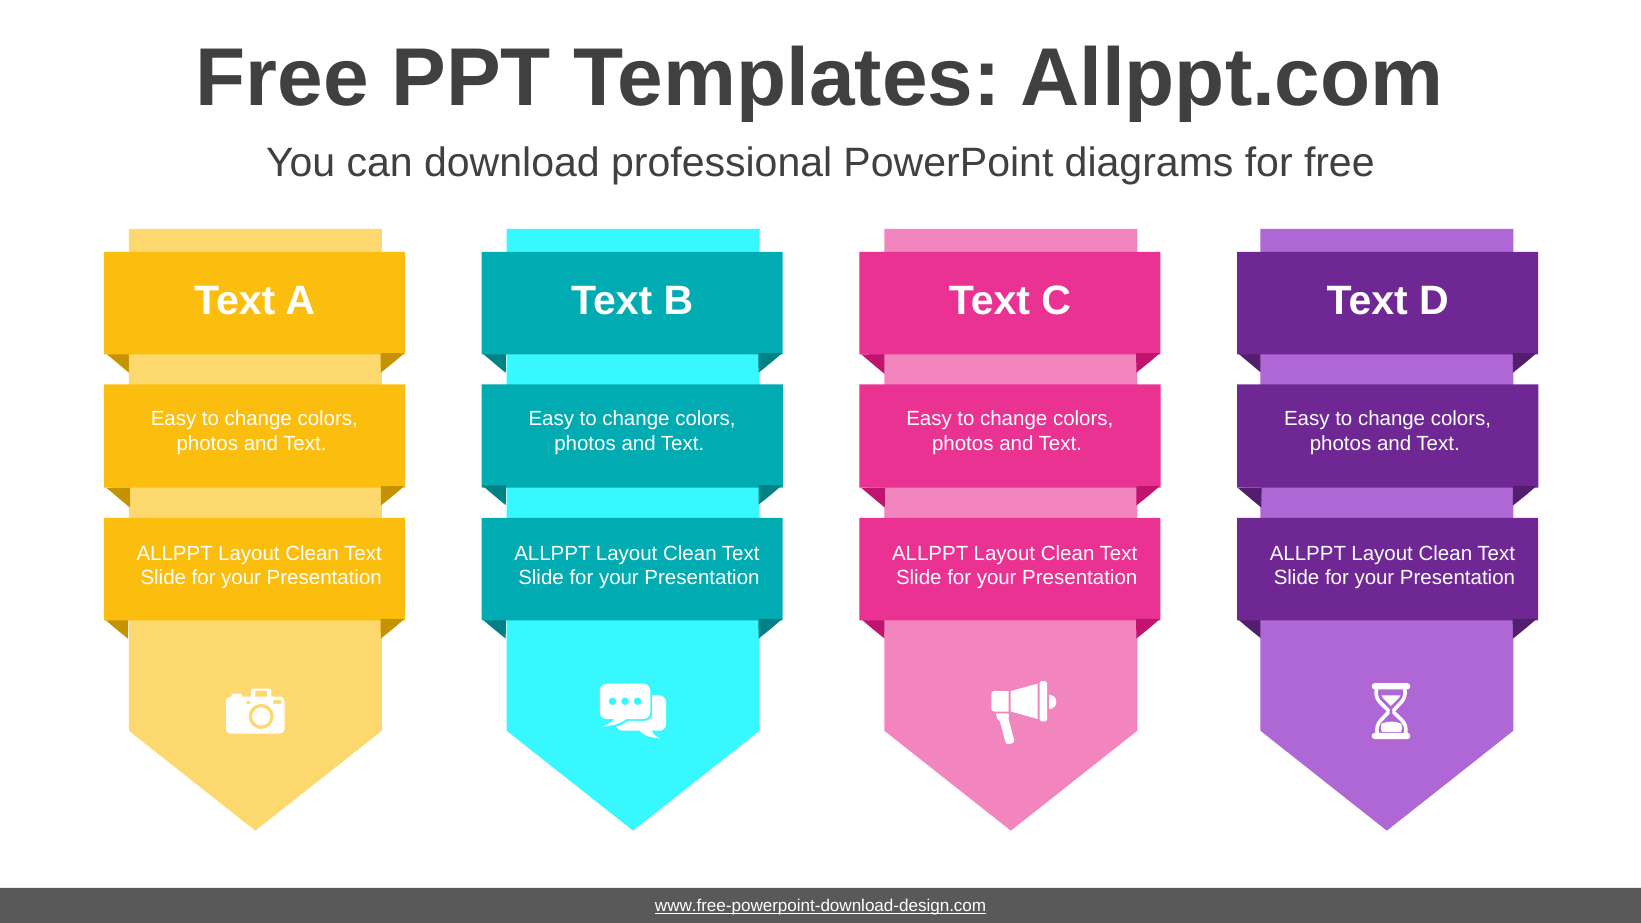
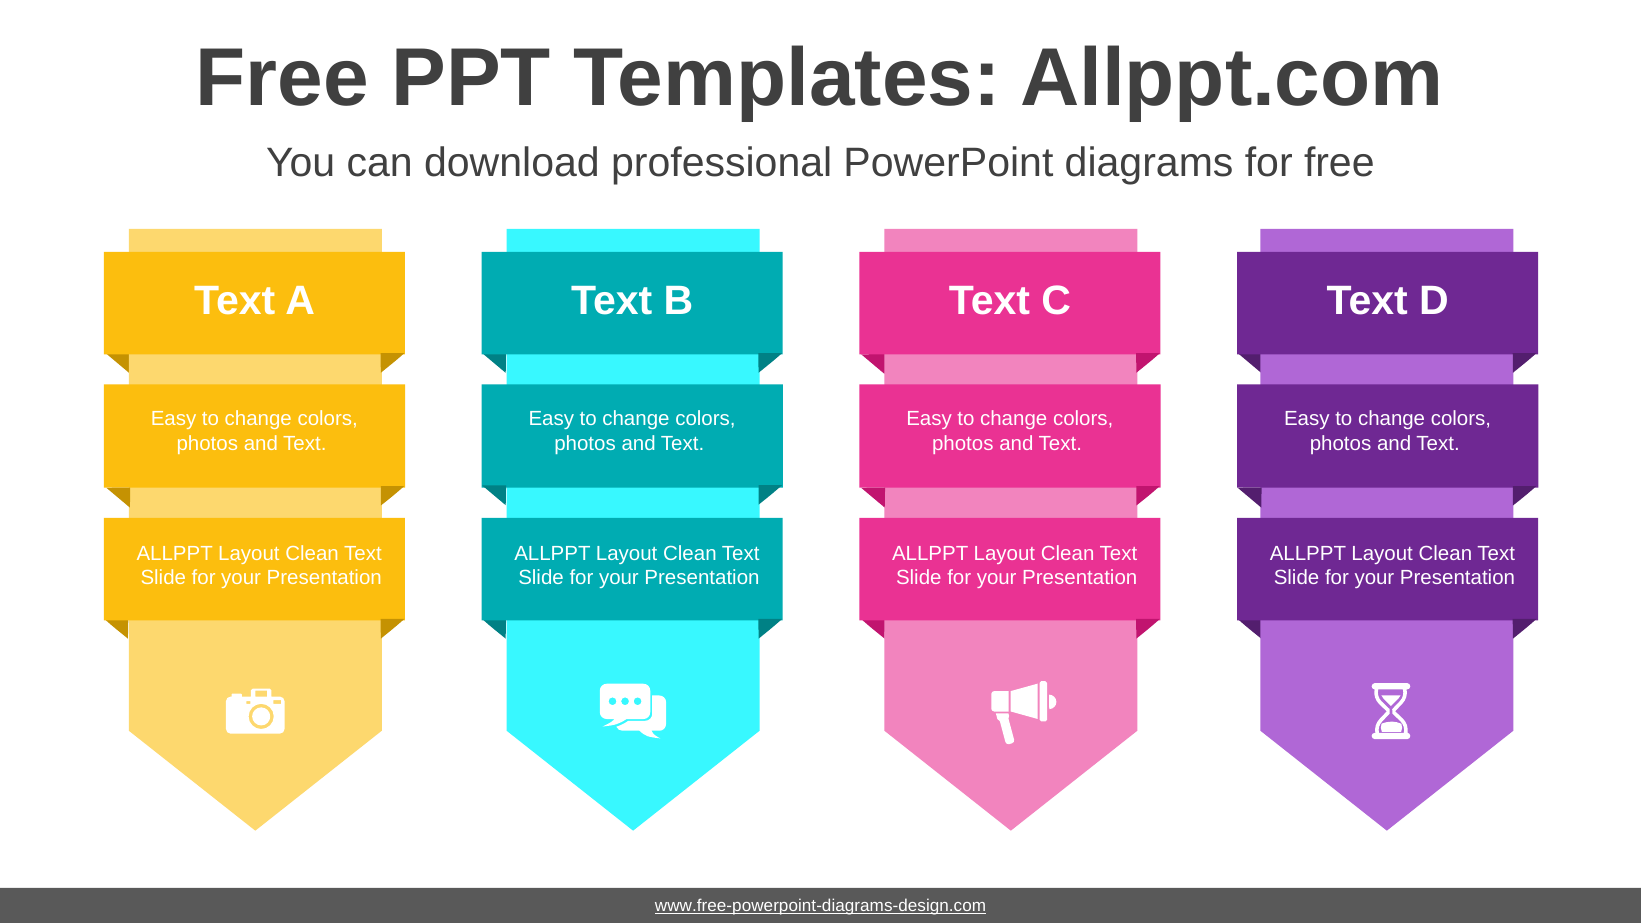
www.free-powerpoint-download-design.com: www.free-powerpoint-download-design.com -> www.free-powerpoint-diagrams-design.com
